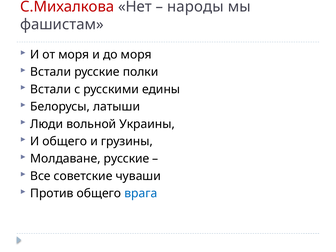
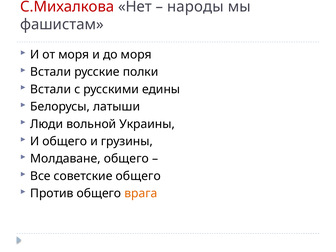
Молдаване русские: русские -> общего
советские чуваши: чуваши -> общего
врага colour: blue -> orange
